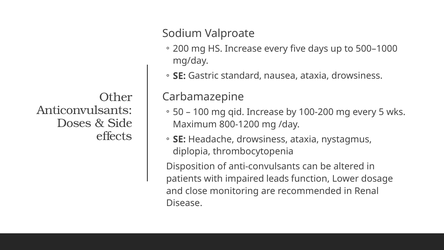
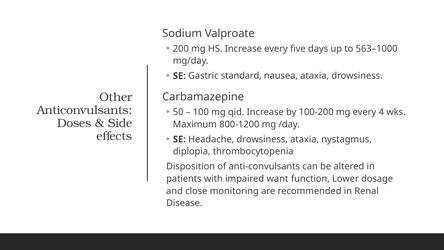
500–1000: 500–1000 -> 563–1000
5: 5 -> 4
leads: leads -> want
